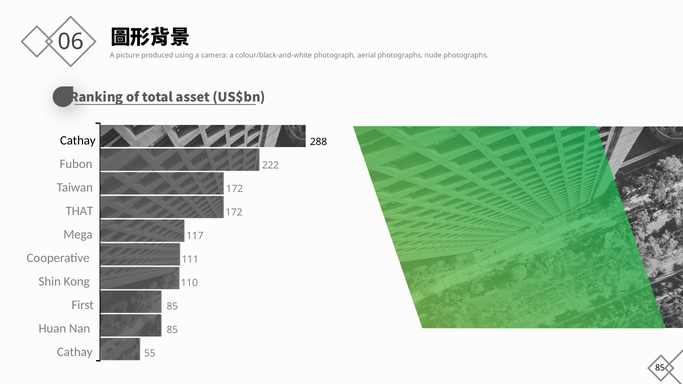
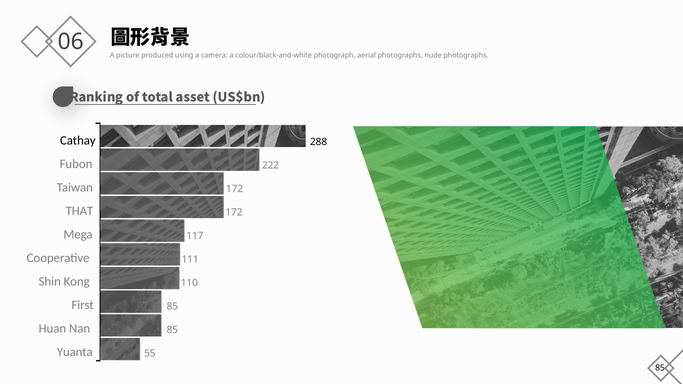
Cathay at (75, 352): Cathay -> Yuanta
